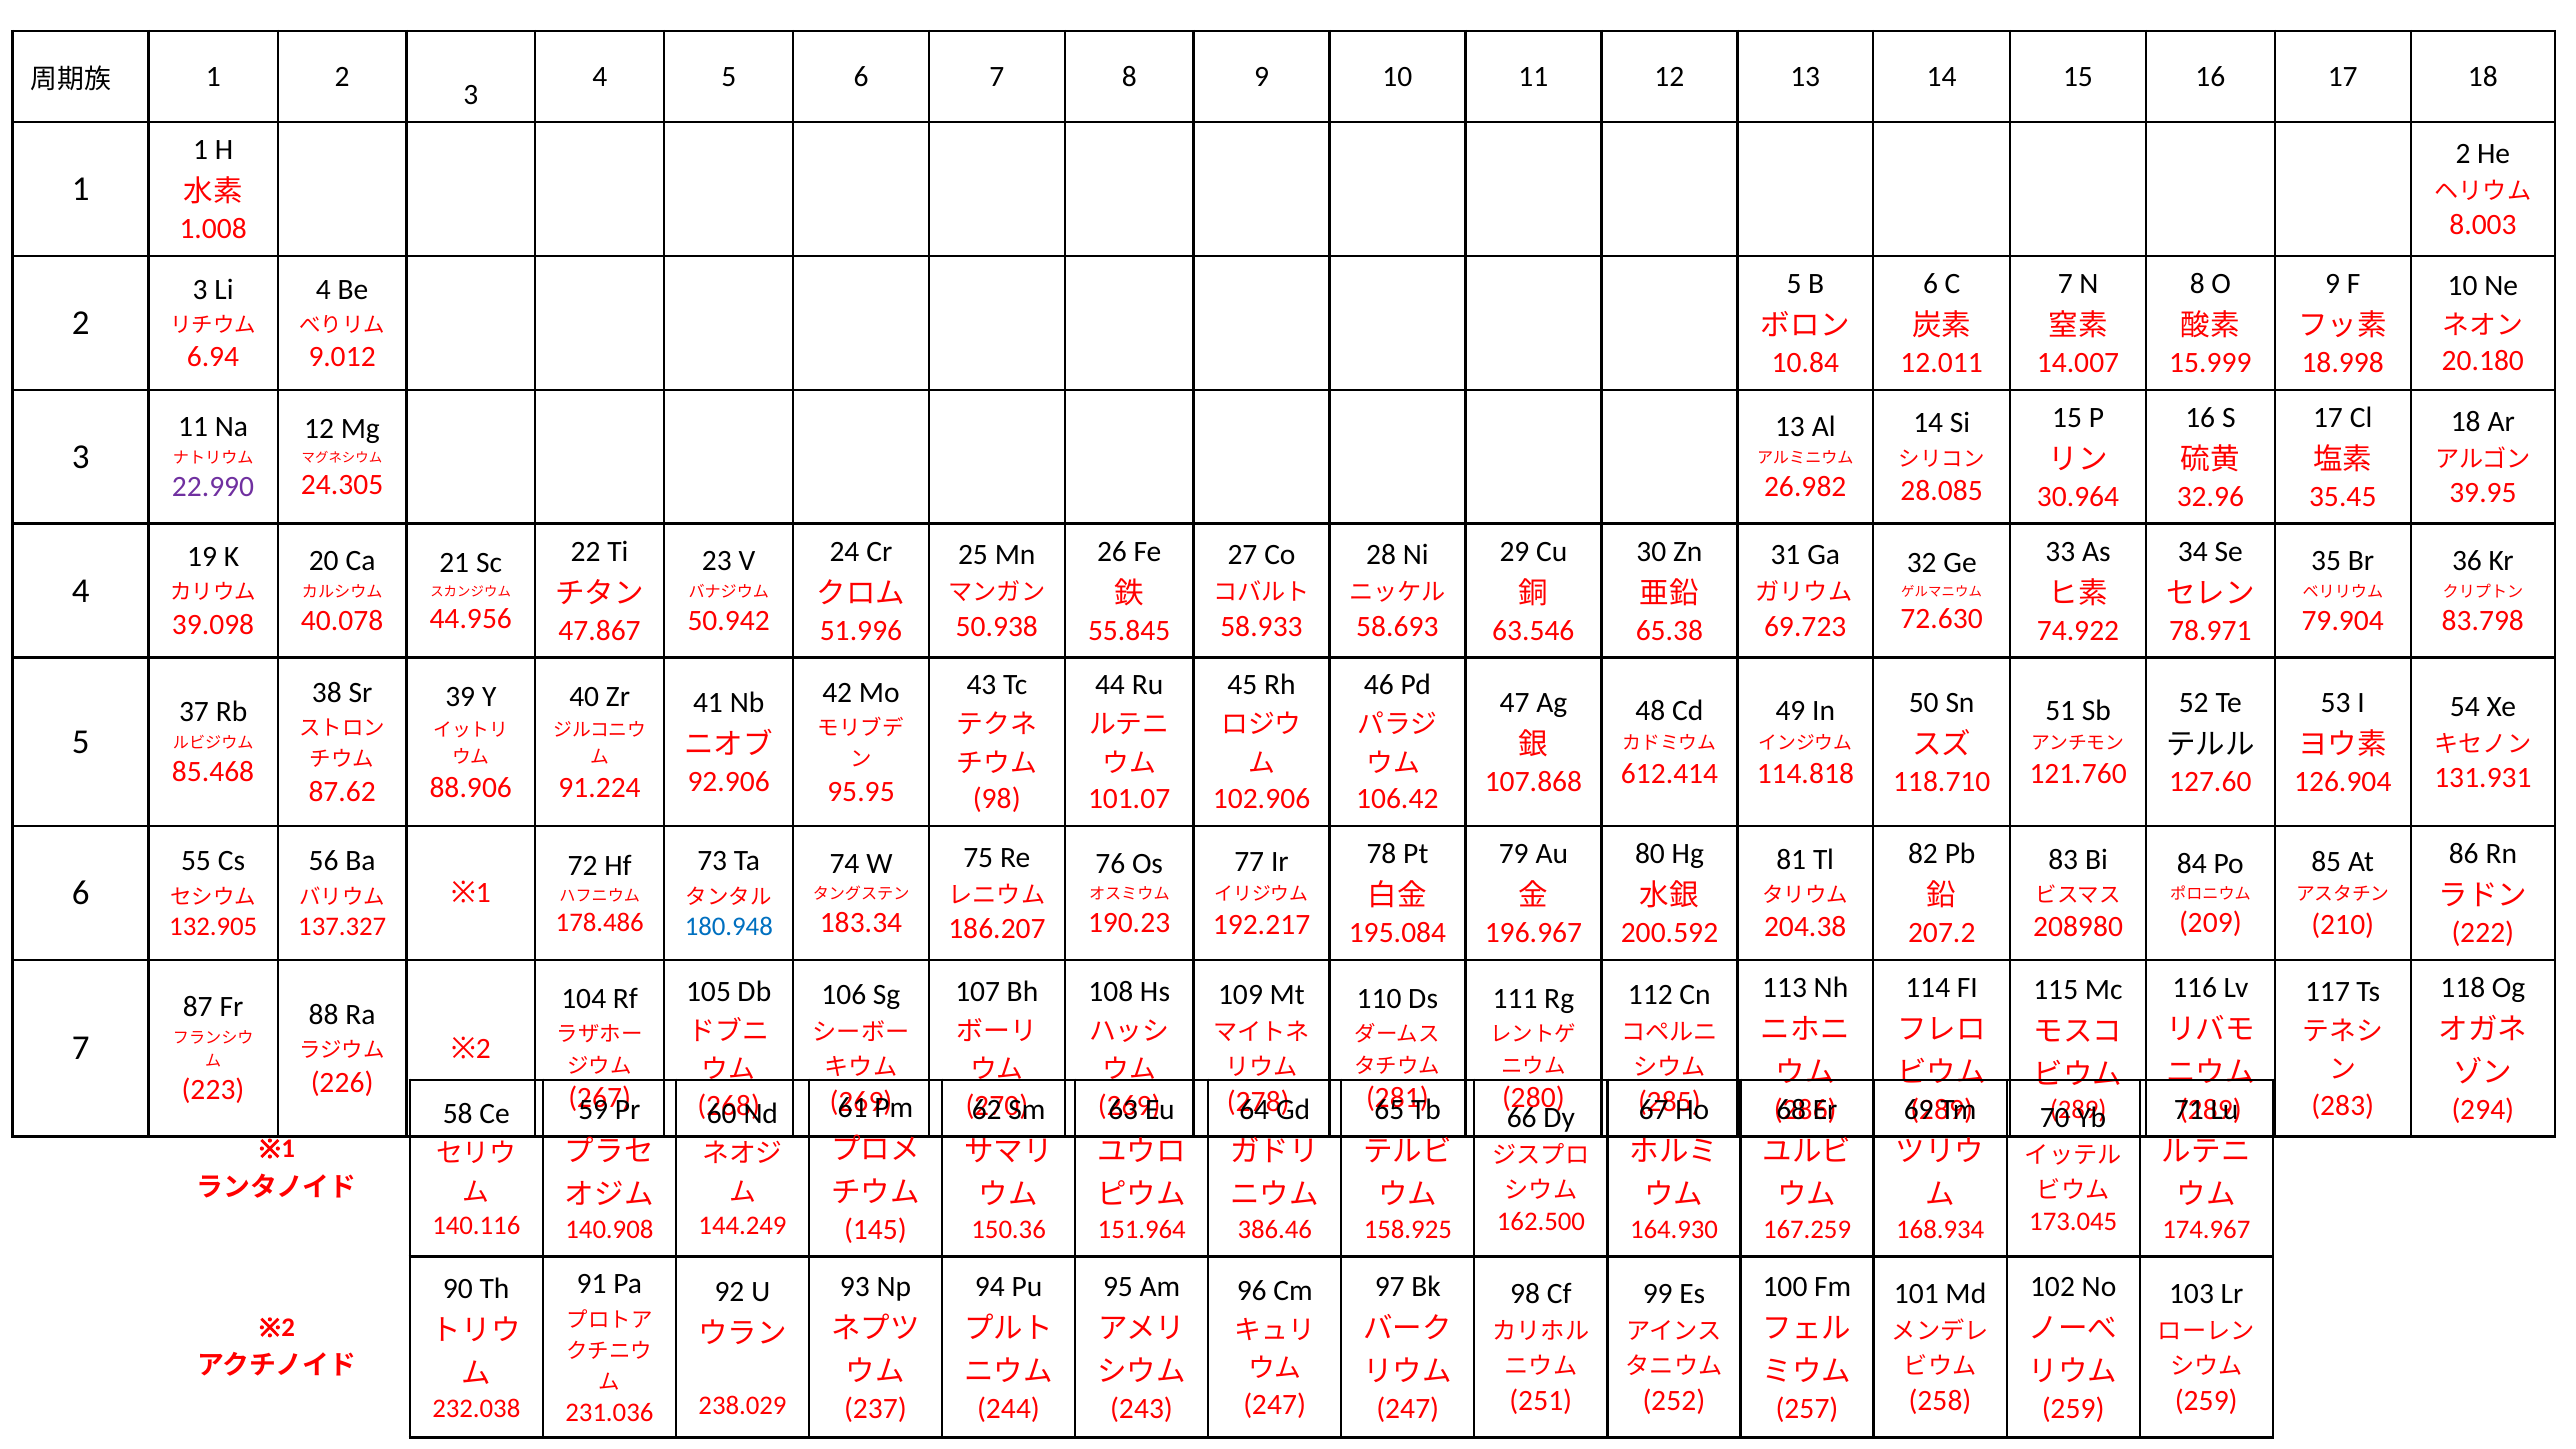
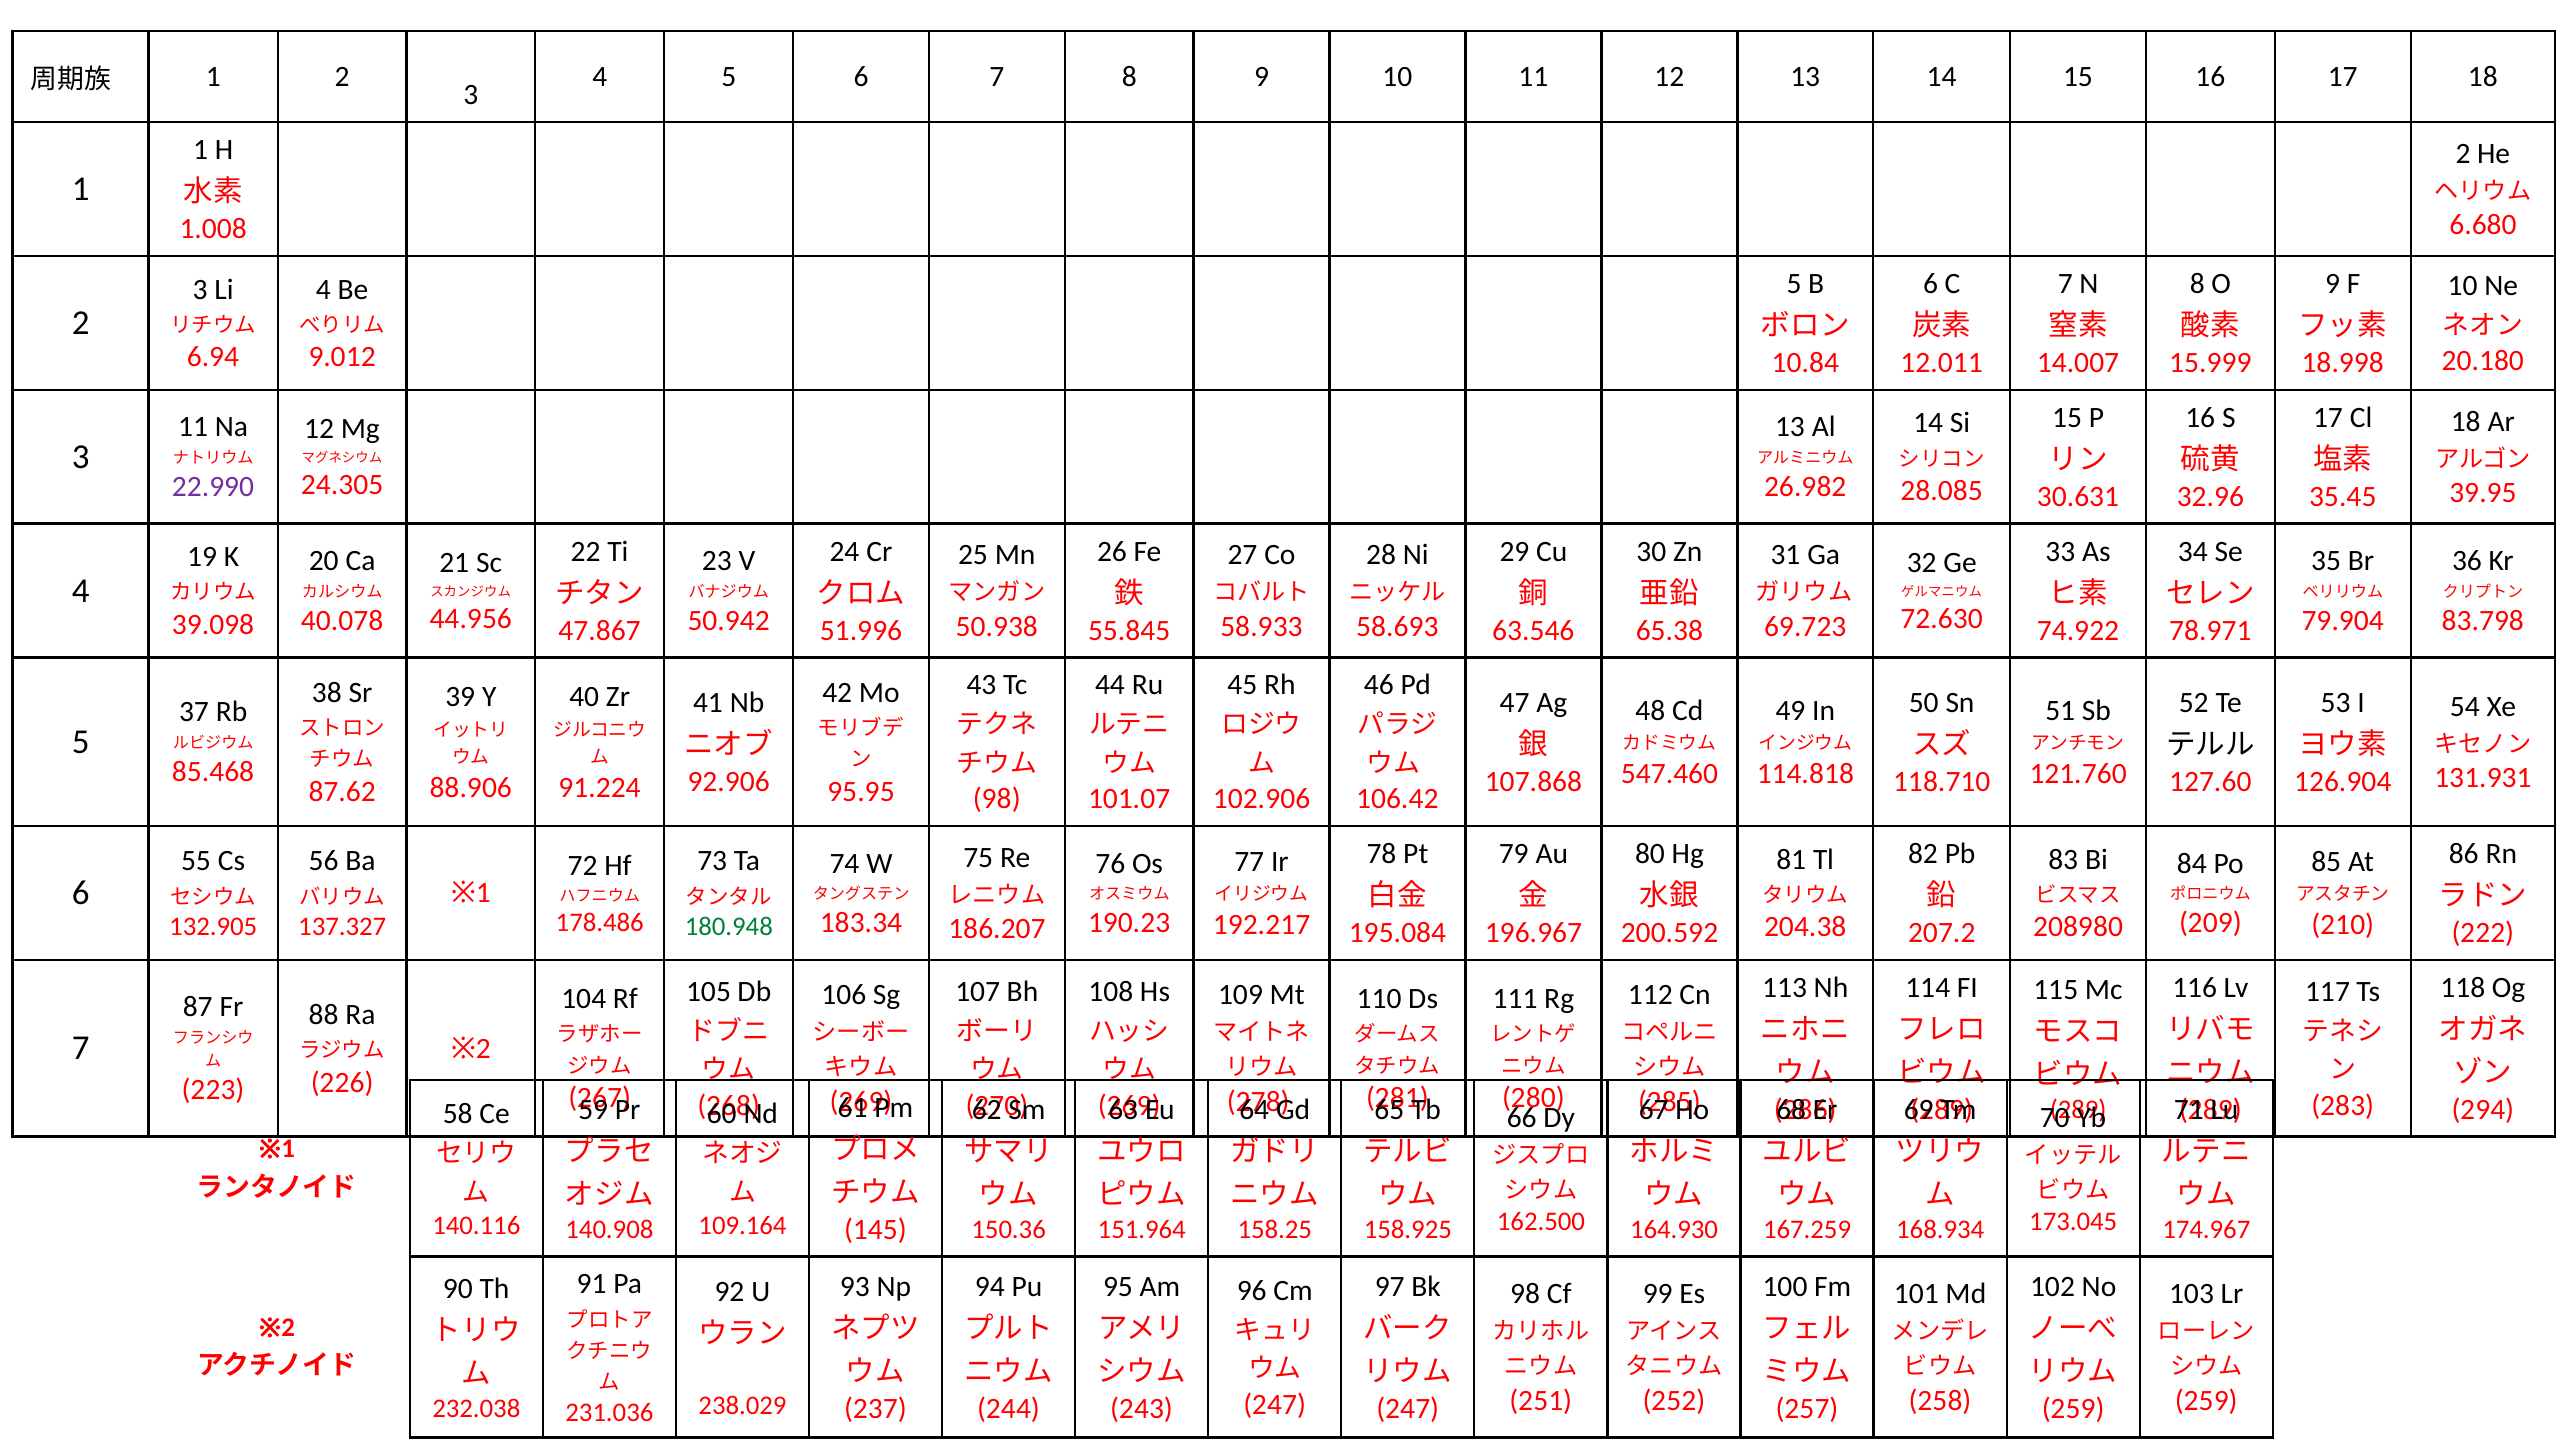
8.003: 8.003 -> 6.680
30.964: 30.964 -> 30.631
612.414: 612.414 -> 547.460
180.948 colour: blue -> green
144.249: 144.249 -> 109.164
386.46: 386.46 -> 158.25
